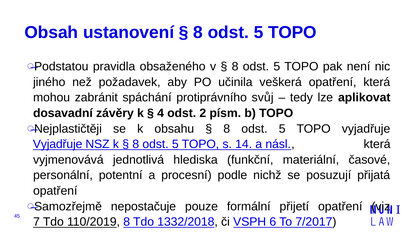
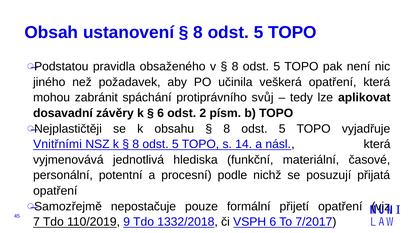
4 at (161, 113): 4 -> 6
Vyjadřuje at (58, 145): Vyjadřuje -> Vnitřními
110/2019 8: 8 -> 9
